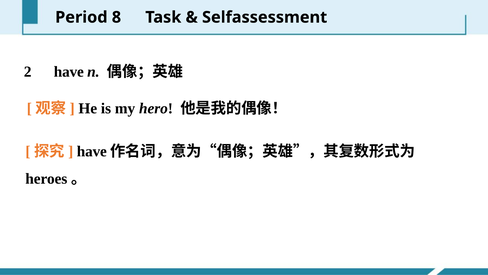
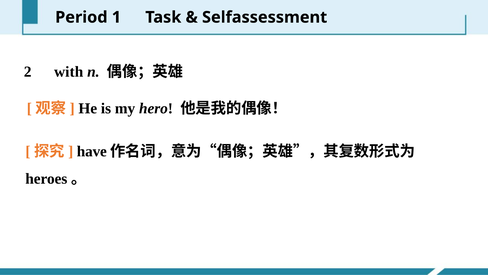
8: 8 -> 1
2 have: have -> with
